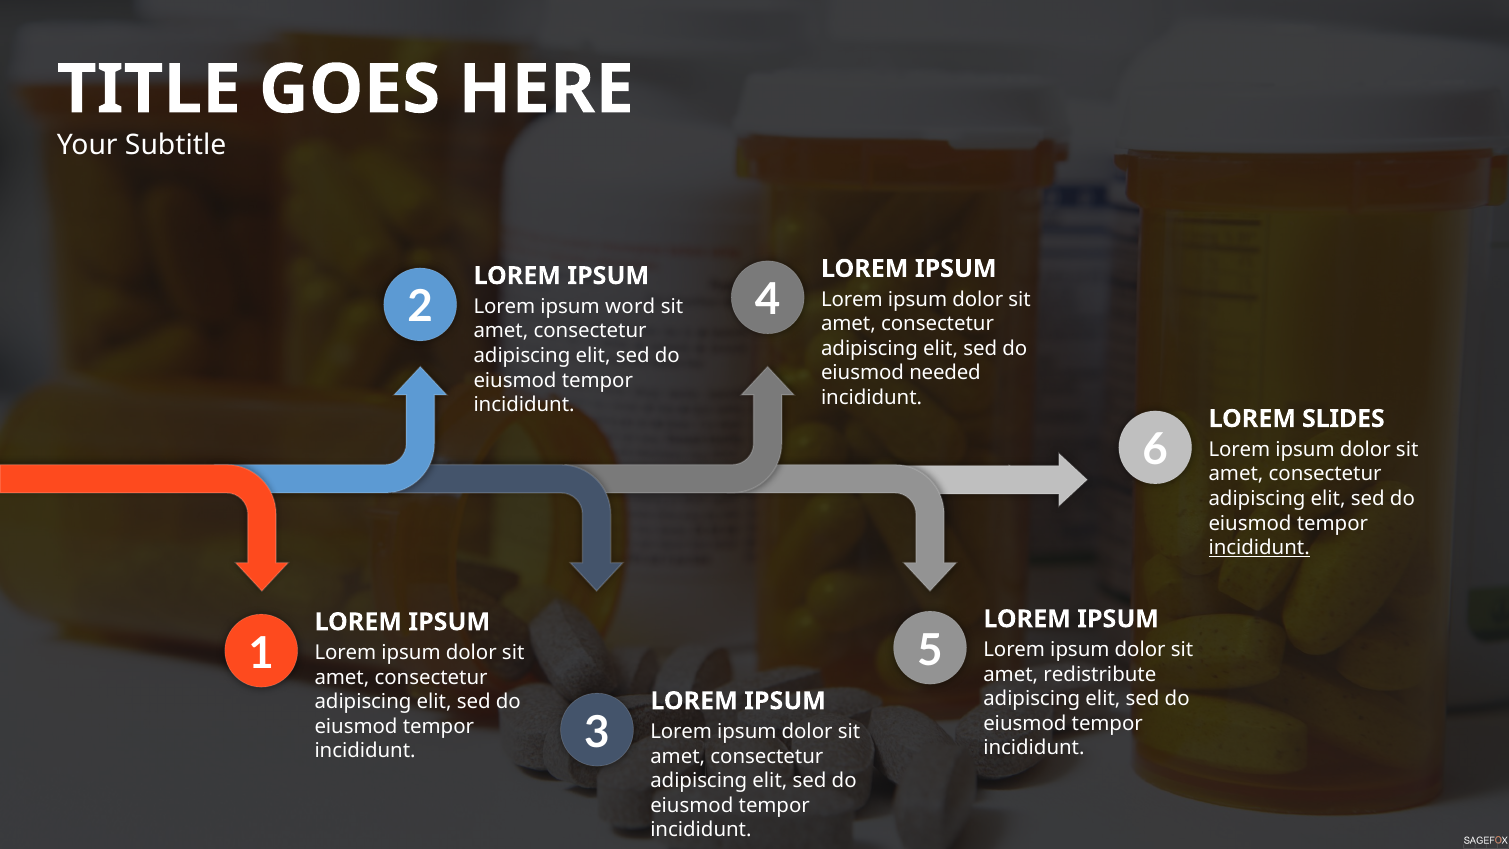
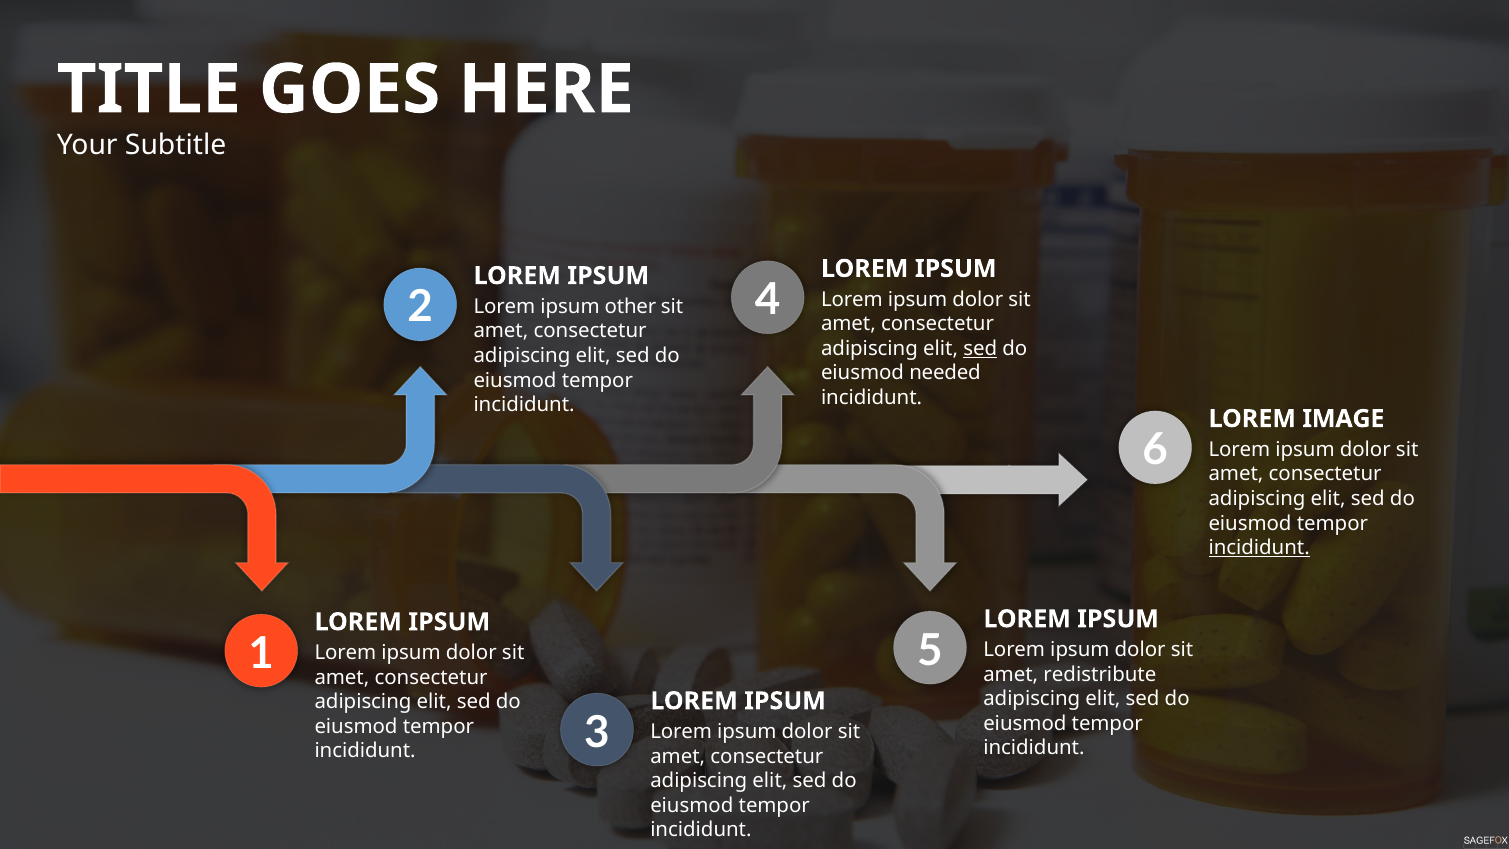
word: word -> other
sed at (980, 349) underline: none -> present
SLIDES: SLIDES -> IMAGE
